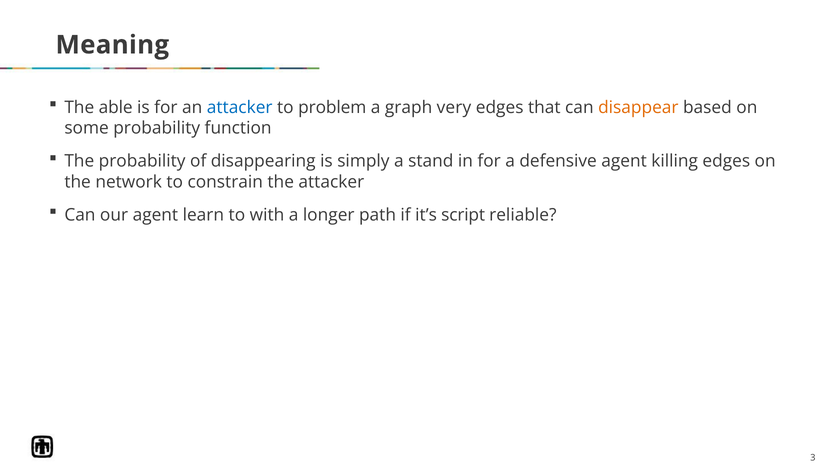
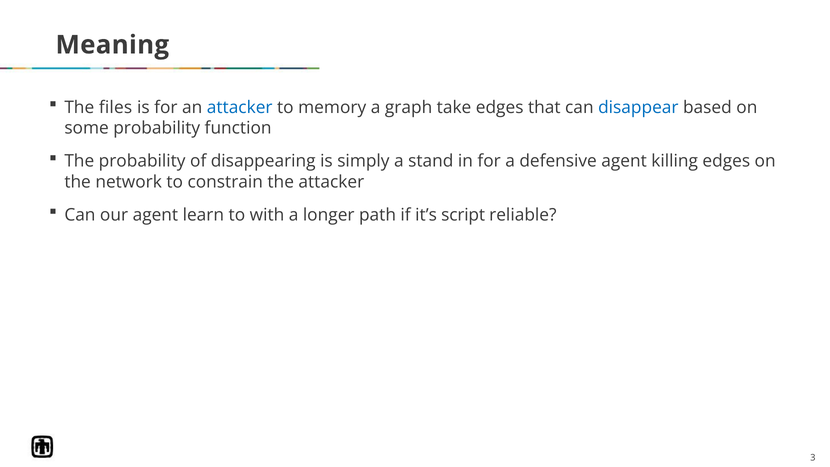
able: able -> files
problem: problem -> memory
very: very -> take
disappear colour: orange -> blue
